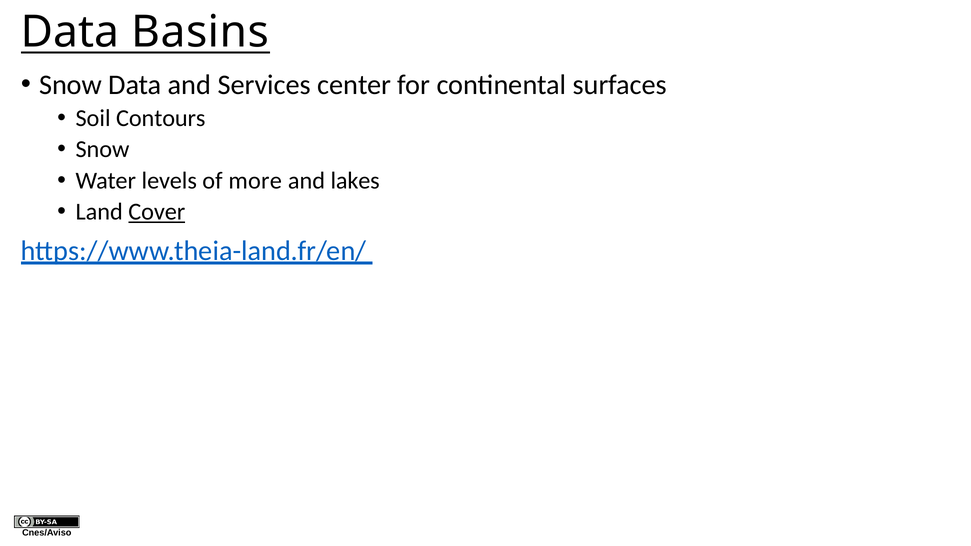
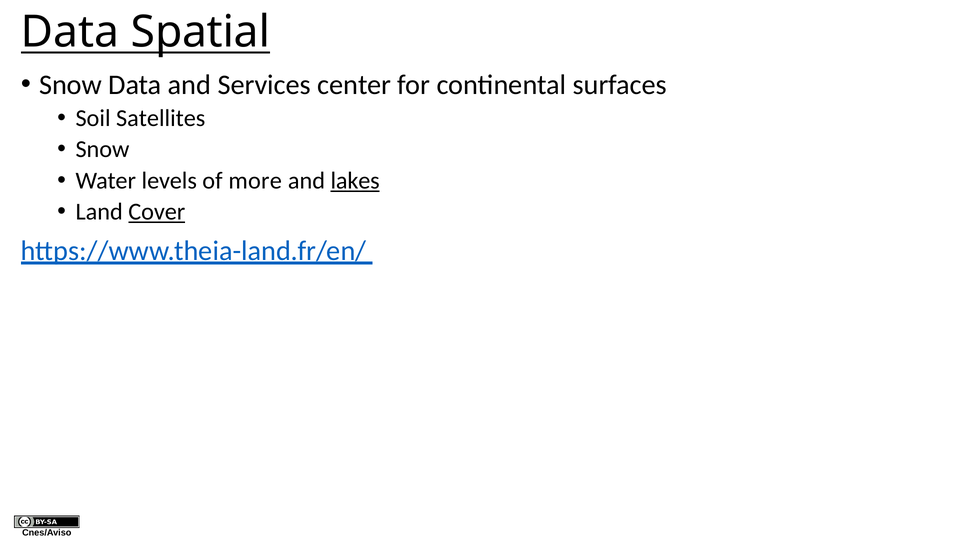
Basins: Basins -> Spatial
Contours: Contours -> Satellites
lakes underline: none -> present
